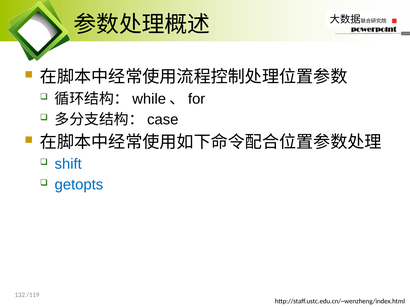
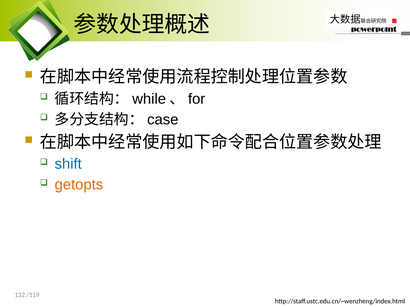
getopts colour: blue -> orange
